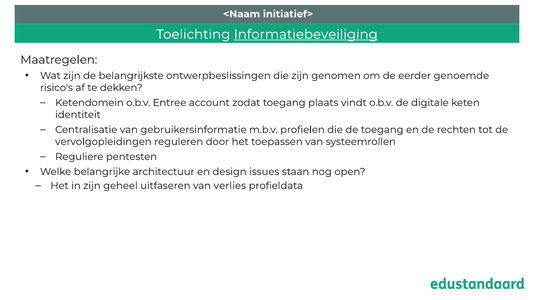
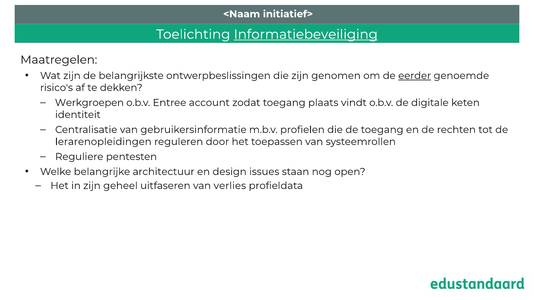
eerder underline: none -> present
Ketendomein: Ketendomein -> Werkgroepen
vervolgopleidingen: vervolgopleidingen -> lerarenopleidingen
